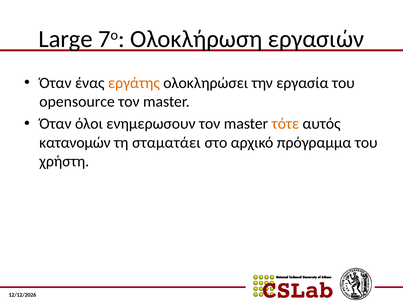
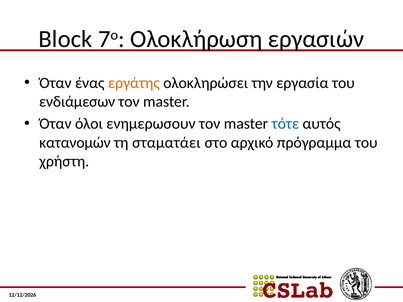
Large: Large -> Block
opensource: opensource -> ενδιάμεσων
τότε colour: orange -> blue
